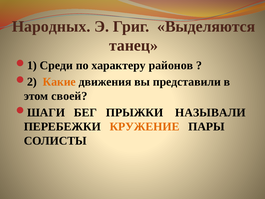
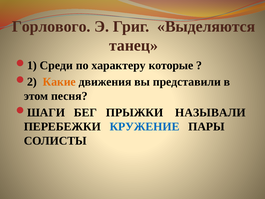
Народных: Народных -> Горлового
районов: районов -> которые
своей: своей -> песня
КРУЖЕНИЕ colour: orange -> blue
